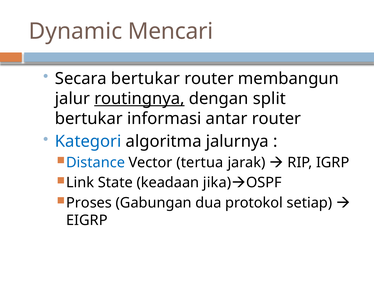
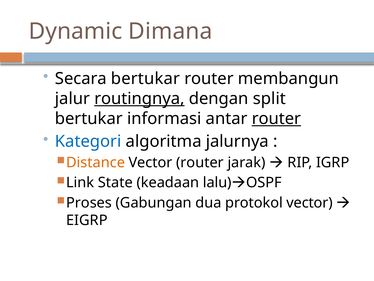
Mencari: Mencari -> Dimana
router at (276, 118) underline: none -> present
Distance colour: blue -> orange
Vector tertua: tertua -> router
jika: jika -> lalu
protokol setiap: setiap -> vector
